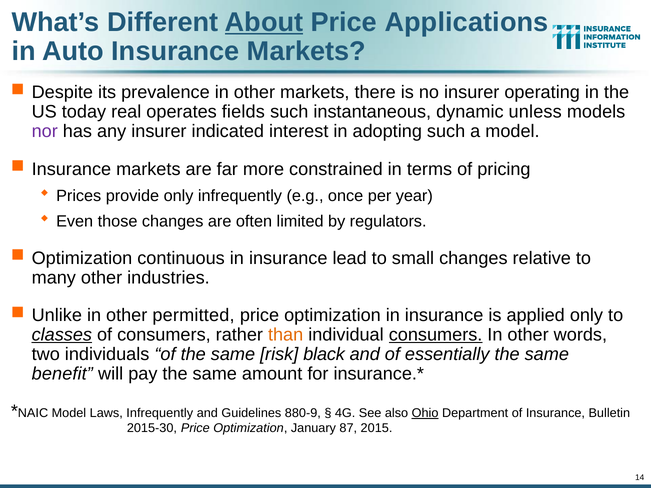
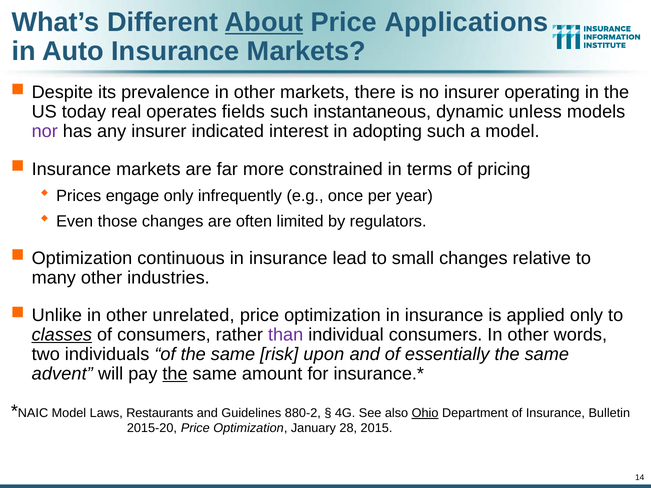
provide: provide -> engage
permitted: permitted -> unrelated
than colour: orange -> purple
consumers at (436, 335) underline: present -> none
black: black -> upon
benefit: benefit -> advent
the at (175, 374) underline: none -> present
Laws Infrequently: Infrequently -> Restaurants
880-9: 880-9 -> 880-2
2015-30: 2015-30 -> 2015-20
87: 87 -> 28
